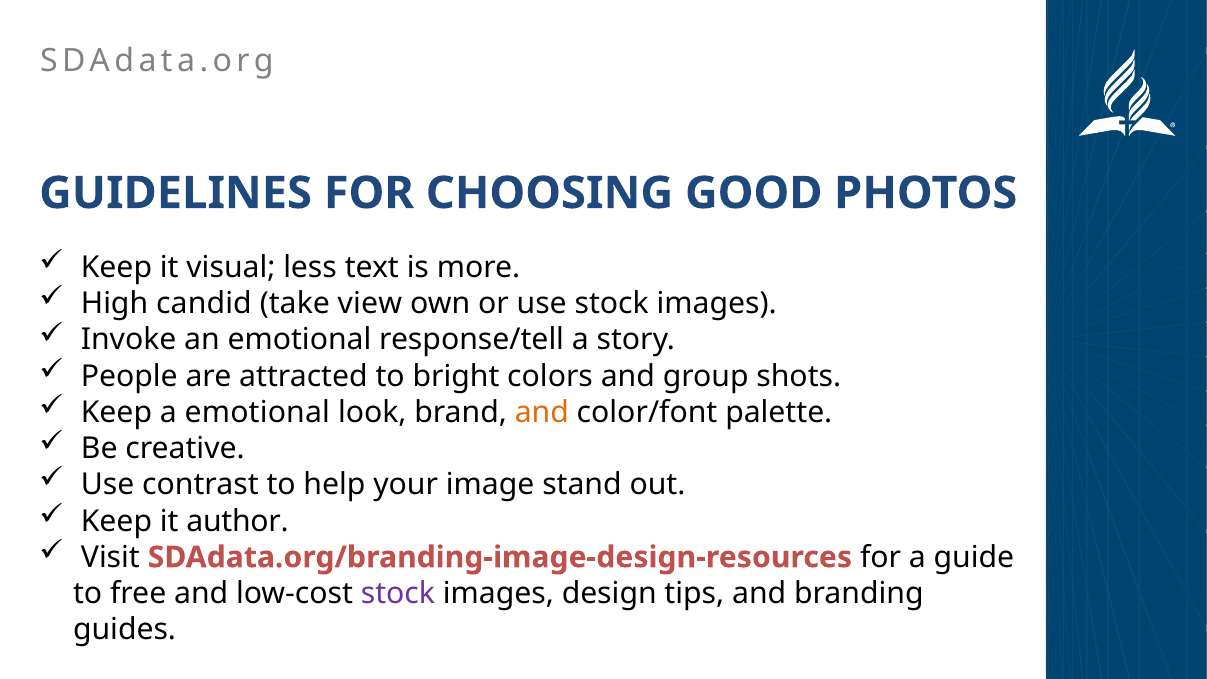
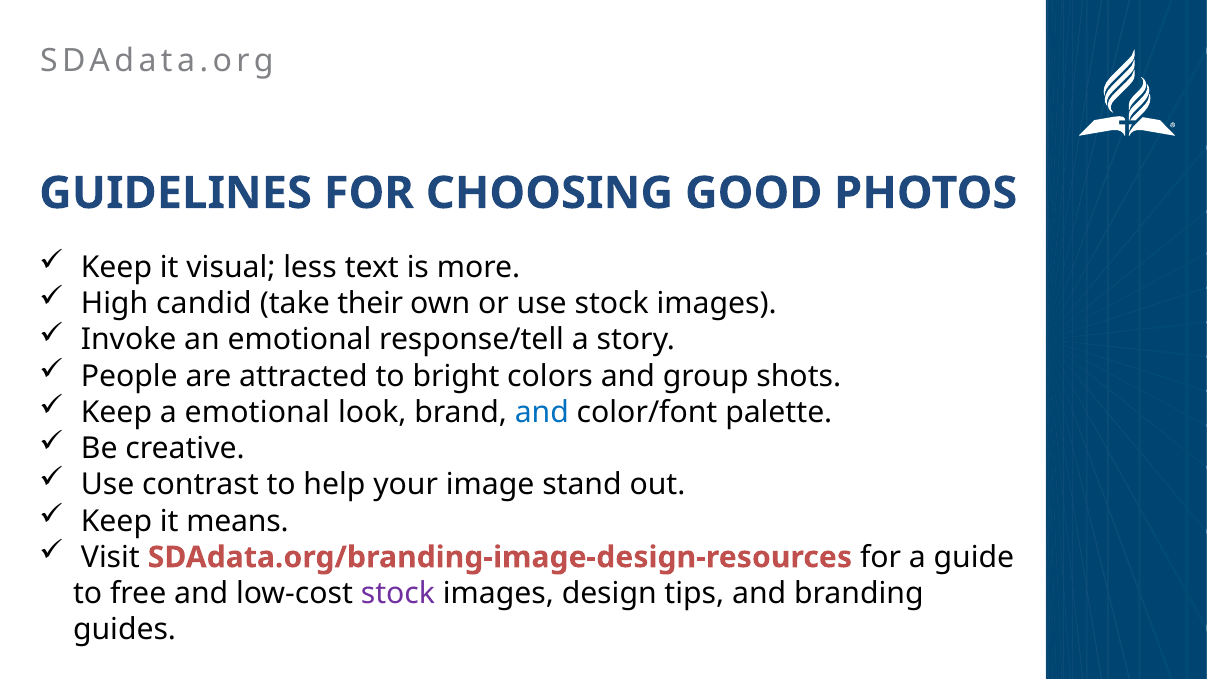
view: view -> their
and at (542, 412) colour: orange -> blue
author: author -> means
